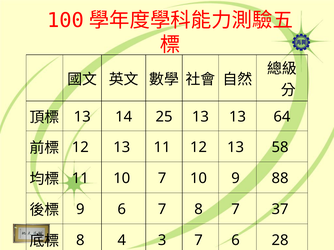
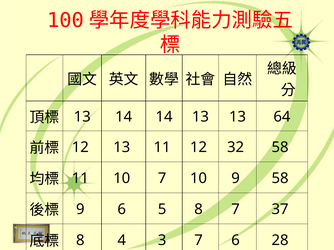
14 25: 25 -> 14
11 12 13: 13 -> 32
9 88: 88 -> 58
6 7: 7 -> 5
